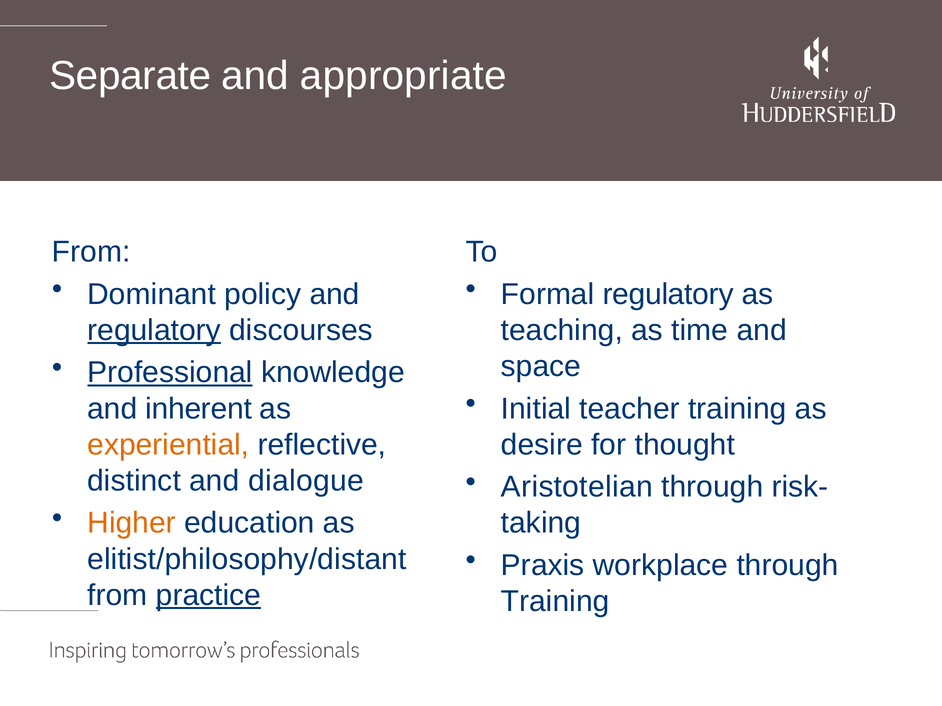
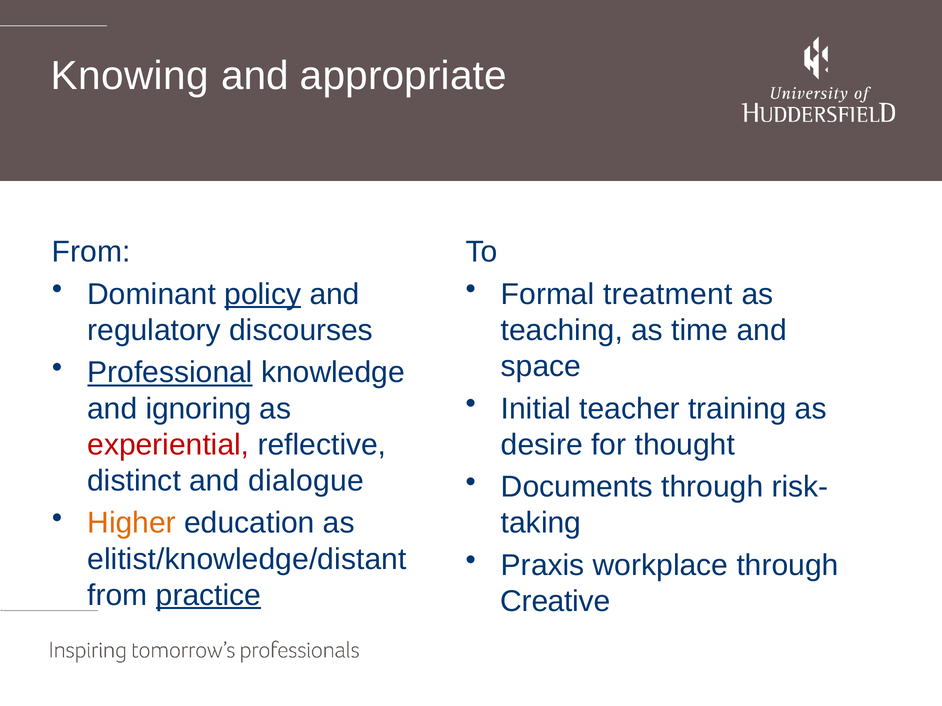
Separate: Separate -> Knowing
policy underline: none -> present
Formal regulatory: regulatory -> treatment
regulatory at (154, 330) underline: present -> none
inherent: inherent -> ignoring
experiential colour: orange -> red
Aristotelian: Aristotelian -> Documents
elitist/philosophy/distant: elitist/philosophy/distant -> elitist/knowledge/distant
Training at (555, 602): Training -> Creative
